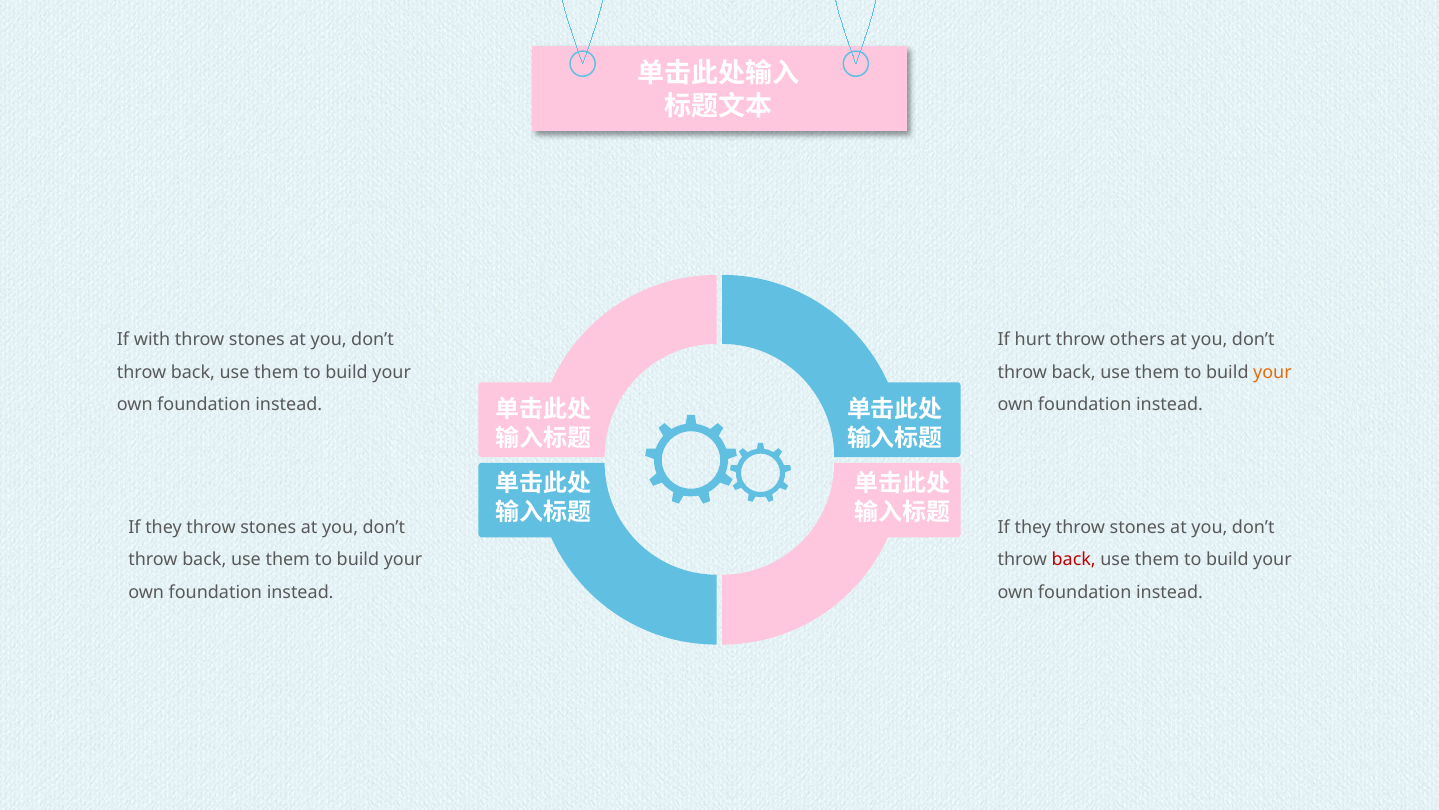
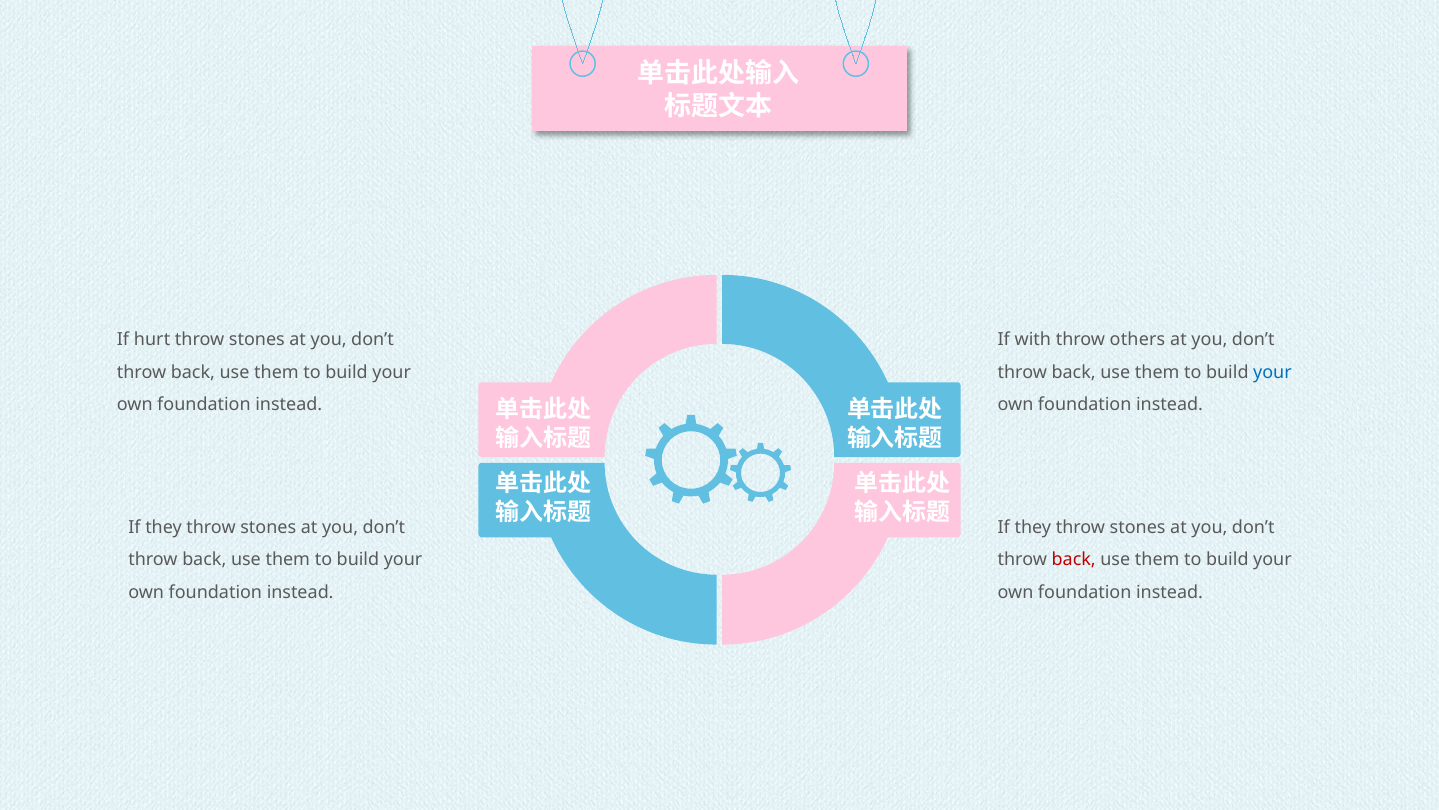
with: with -> hurt
hurt: hurt -> with
your at (1272, 372) colour: orange -> blue
